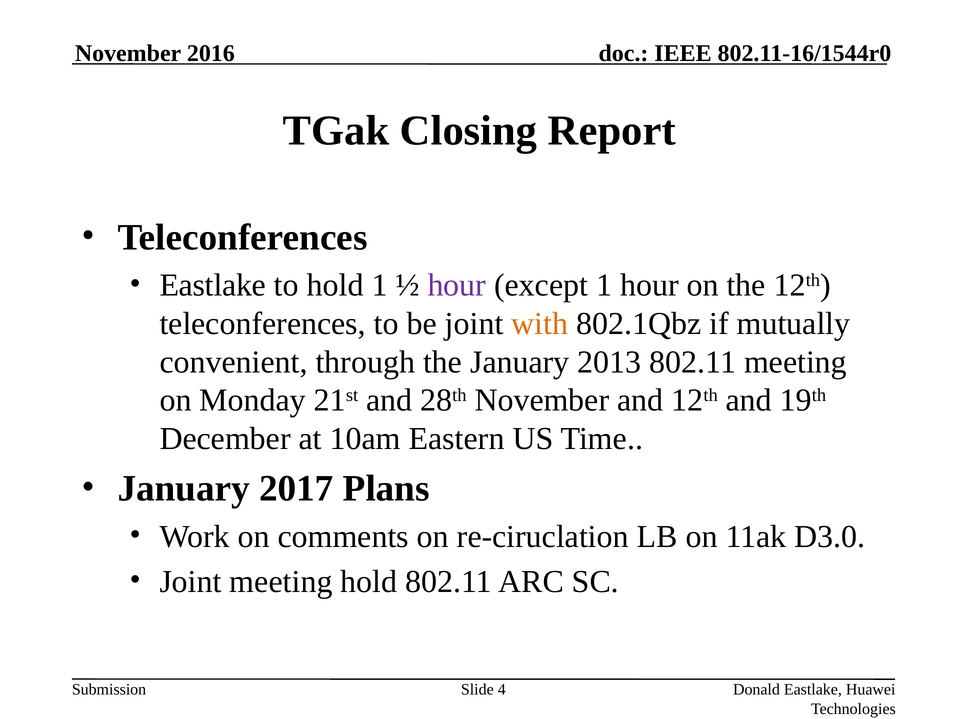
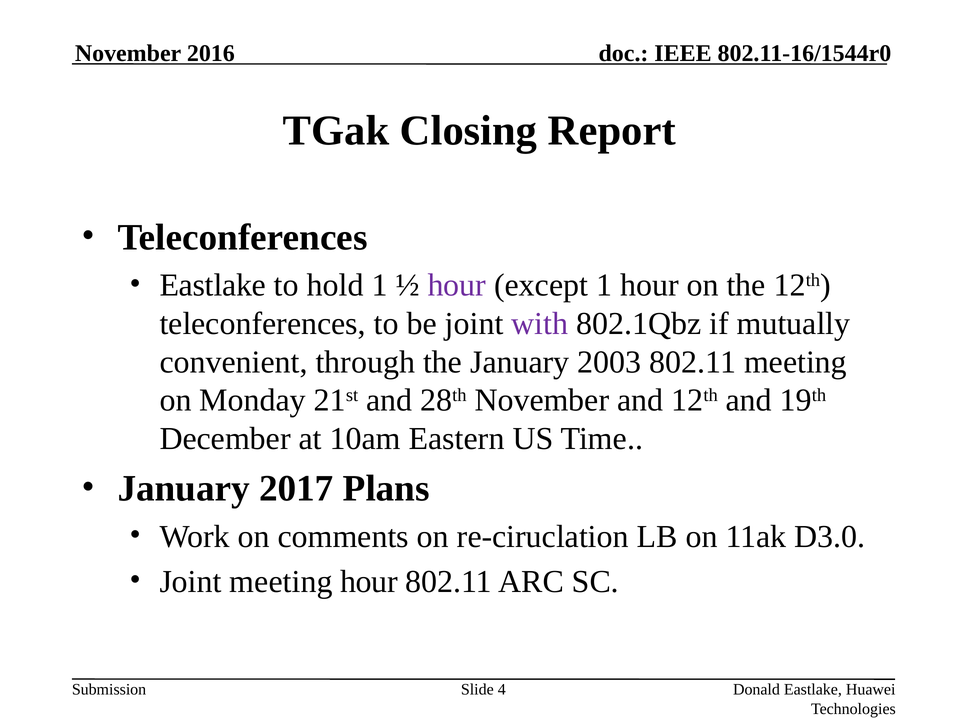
with colour: orange -> purple
2013: 2013 -> 2003
meeting hold: hold -> hour
